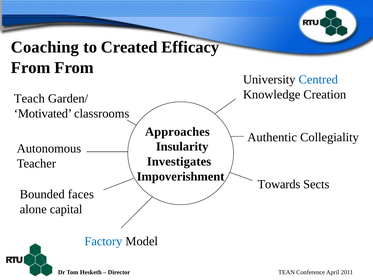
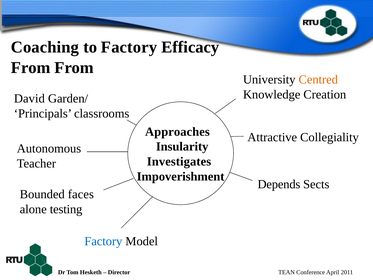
to Created: Created -> Factory
Centred colour: blue -> orange
Teach: Teach -> David
Motivated: Motivated -> Principals
Authentic: Authentic -> Attractive
Towards: Towards -> Depends
capital: capital -> testing
